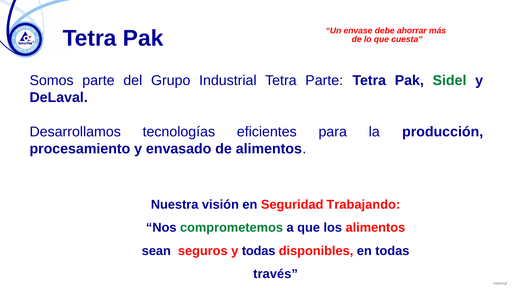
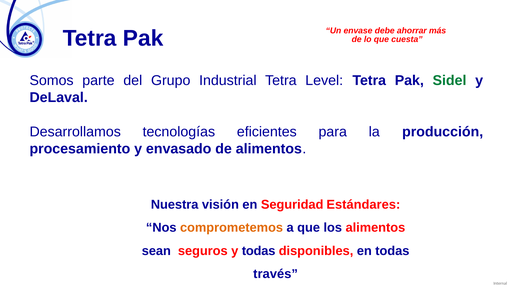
Tetra Parte: Parte -> Level
Trabajando: Trabajando -> Estándares
comprometemos colour: green -> orange
